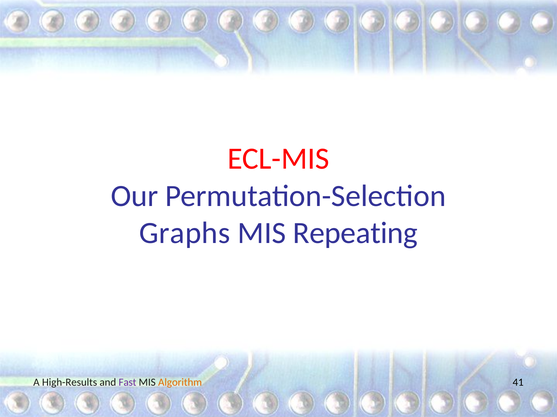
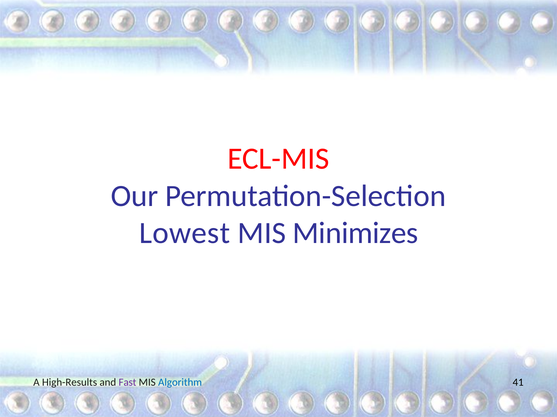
Graphs: Graphs -> Lowest
Repeating: Repeating -> Minimizes
Algorithm colour: orange -> blue
